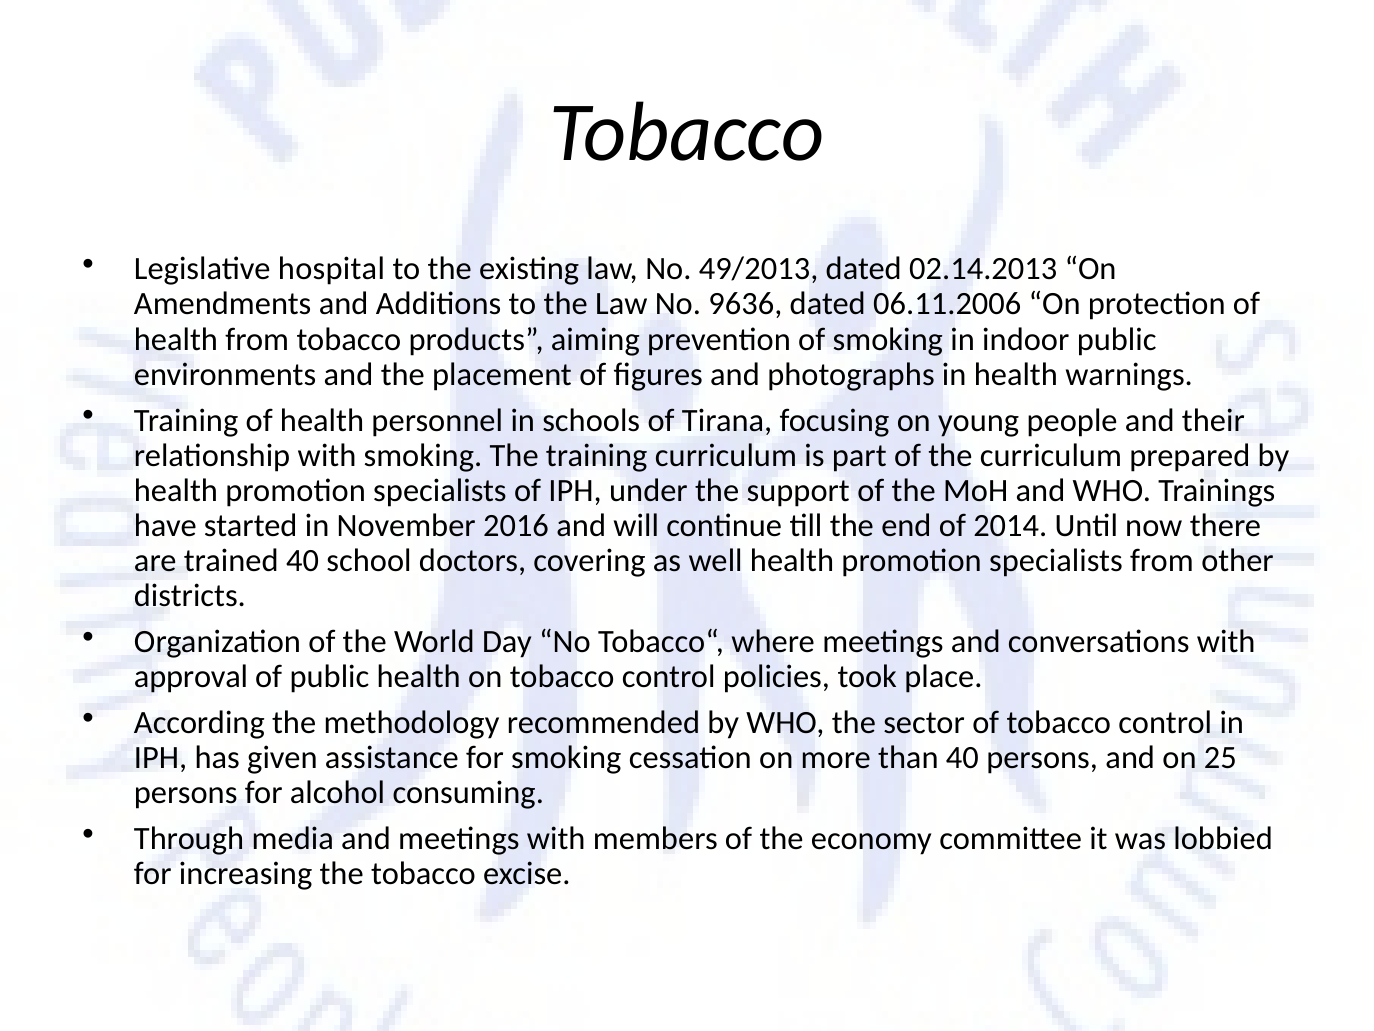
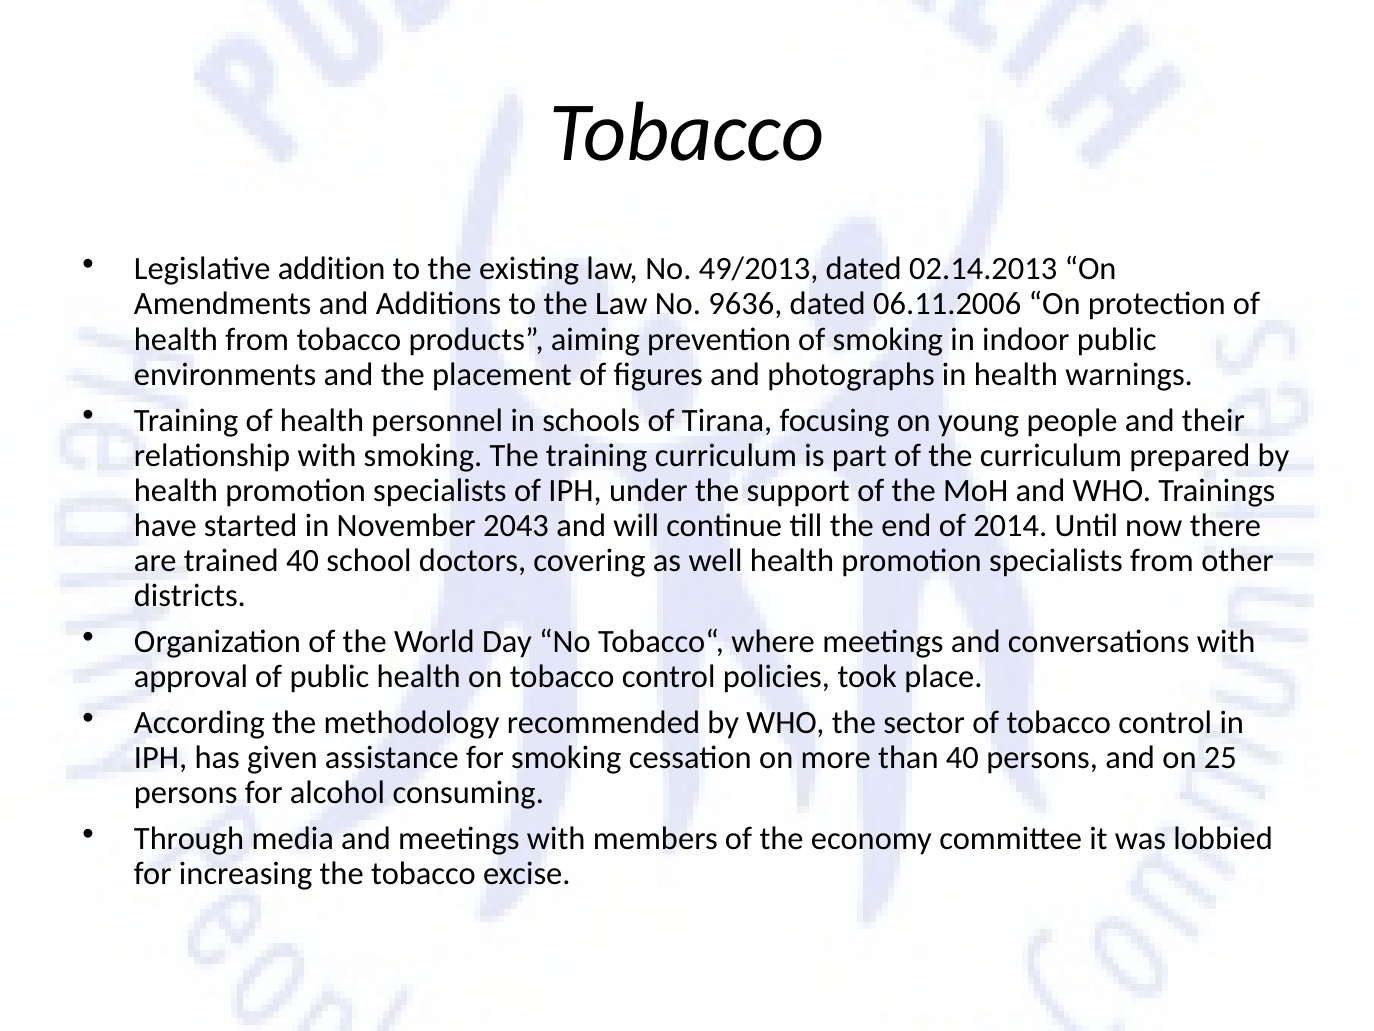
hospital: hospital -> addition
2016: 2016 -> 2043
